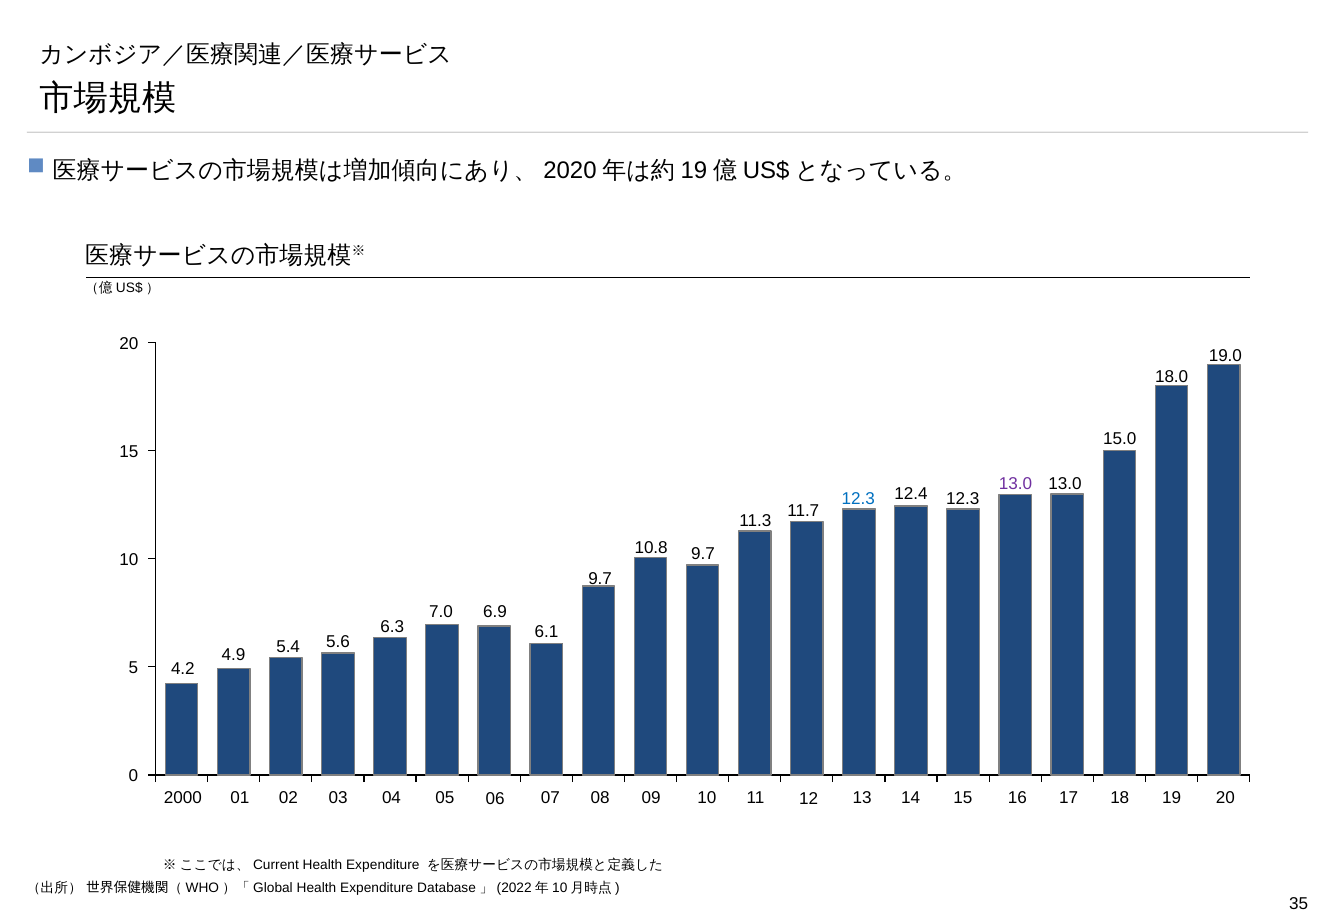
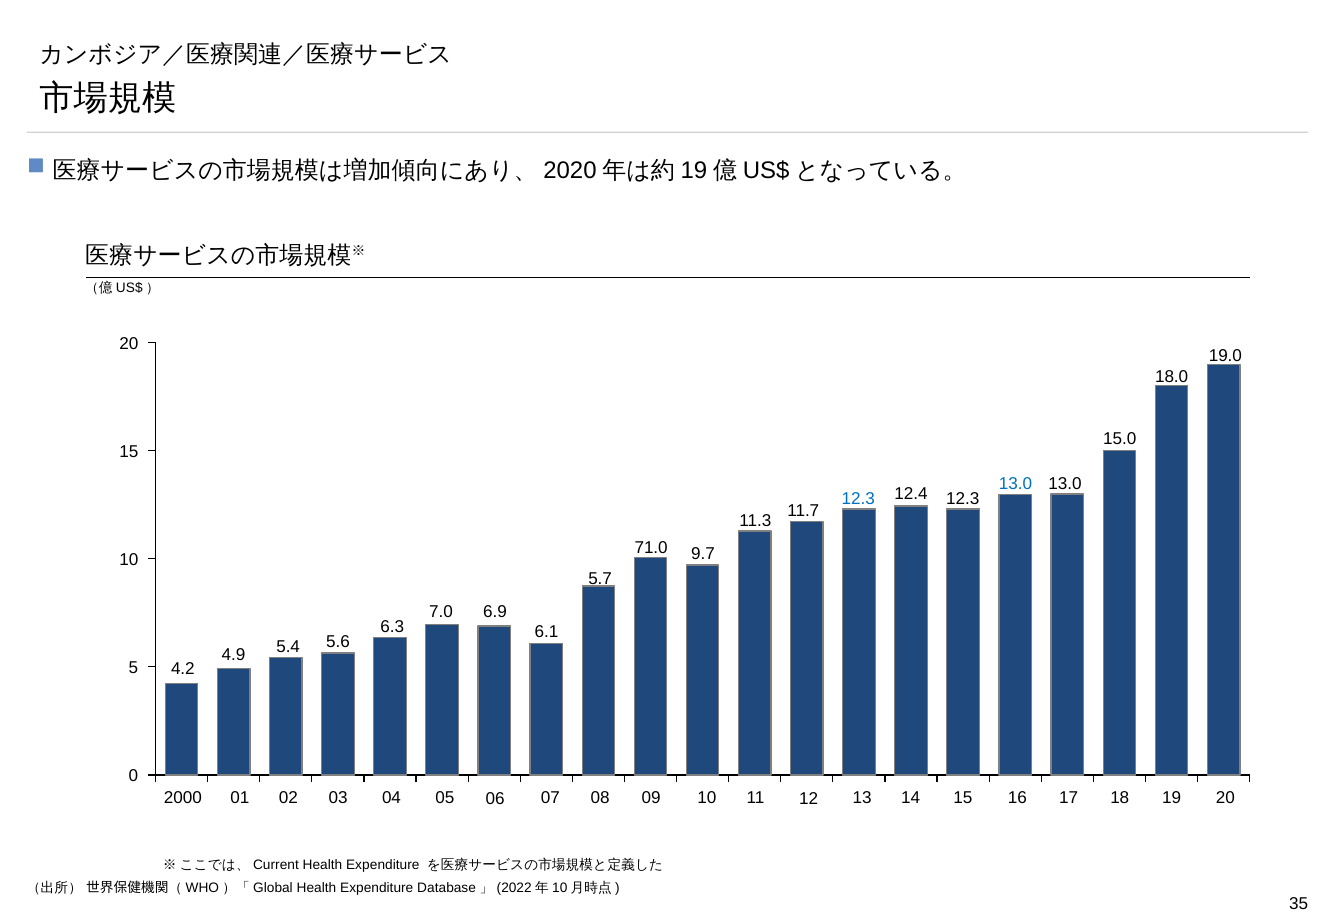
13.0 at (1015, 484) colour: purple -> blue
10.8: 10.8 -> 71.0
9.7 at (600, 579): 9.7 -> 5.7
